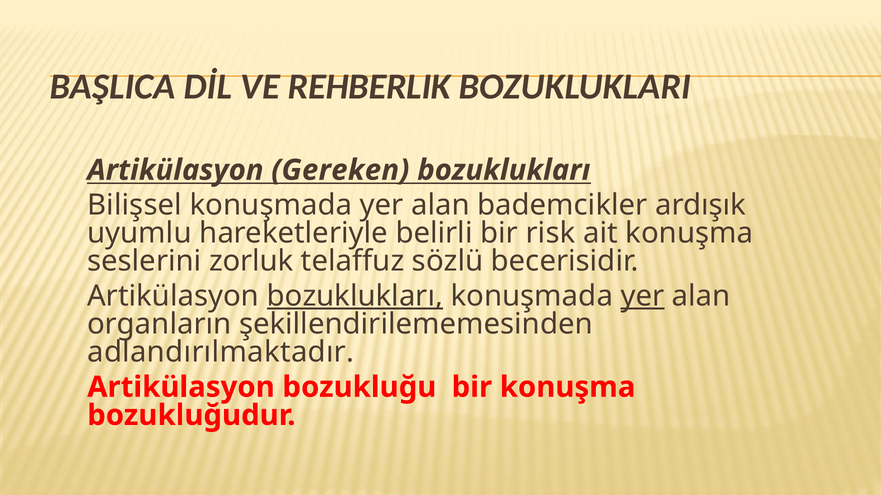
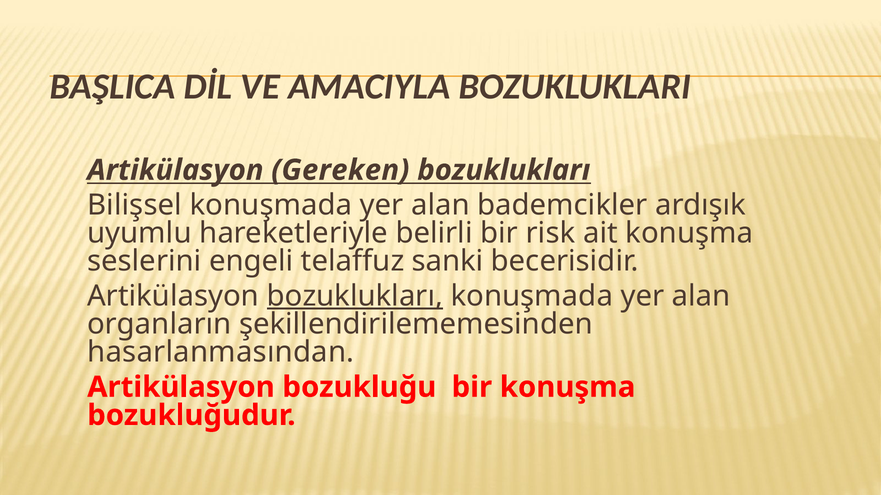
REHBERLIK: REHBERLIK -> AMACIYLA
zorluk: zorluk -> engeli
sözlü: sözlü -> sanki
yer at (642, 296) underline: present -> none
adlandırılmaktadır: adlandırılmaktadır -> hasarlanmasından
